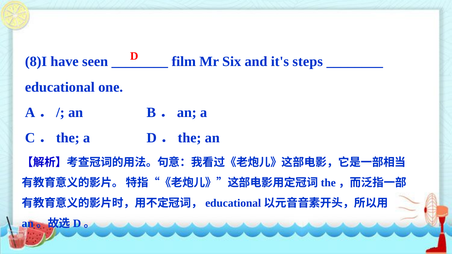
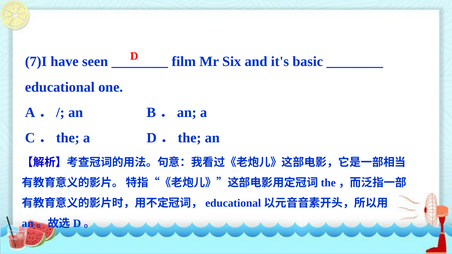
8)I: 8)I -> 7)I
steps: steps -> basic
